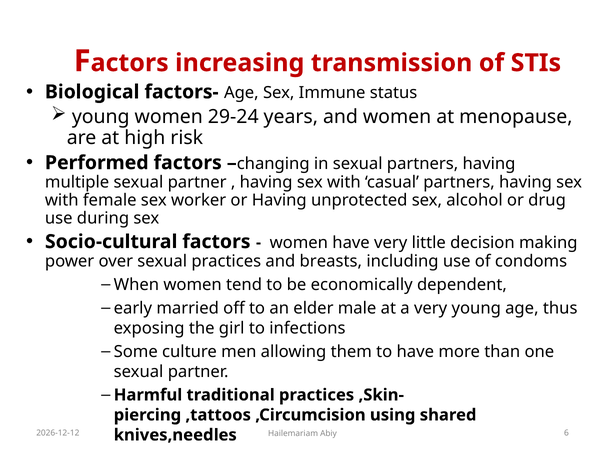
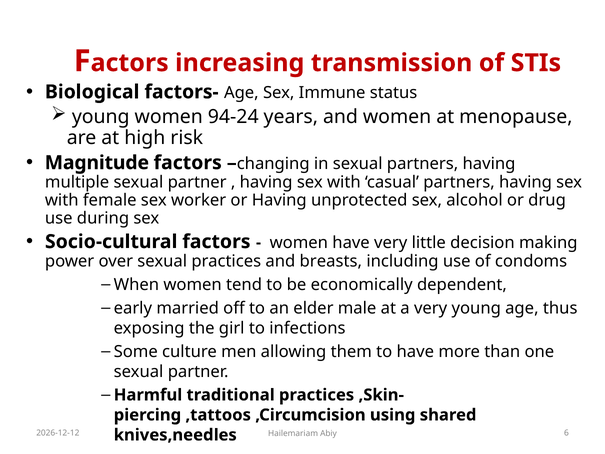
29-24: 29-24 -> 94-24
Performed: Performed -> Magnitude
